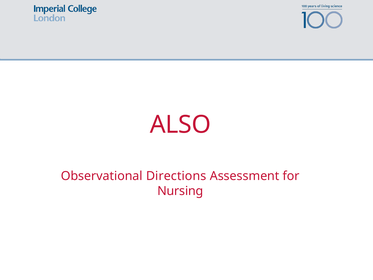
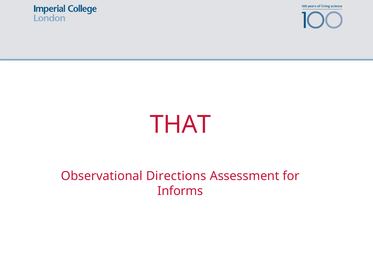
ALSO: ALSO -> THAT
Nursing: Nursing -> Informs
